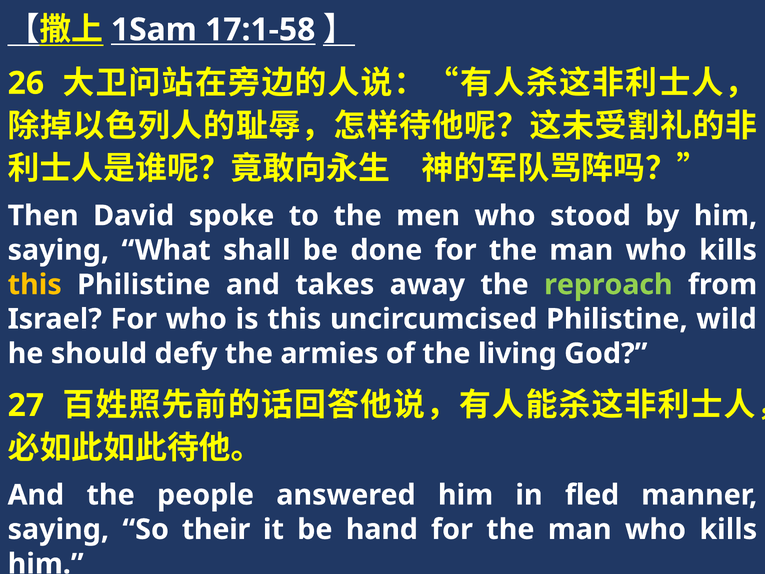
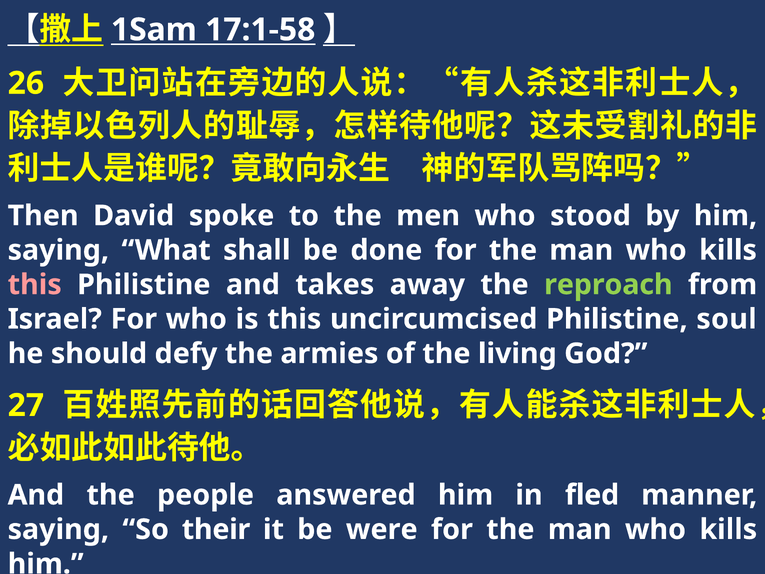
this at (35, 285) colour: yellow -> pink
wild: wild -> soul
hand: hand -> were
